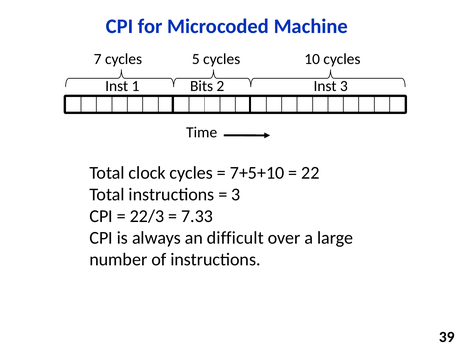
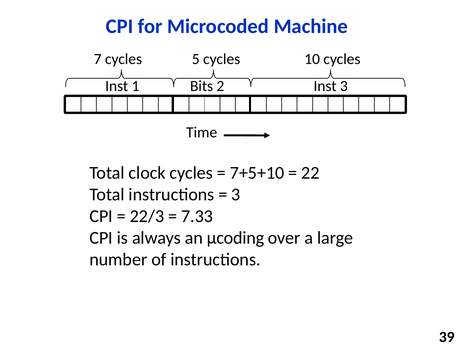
difficult: difficult -> µcoding
